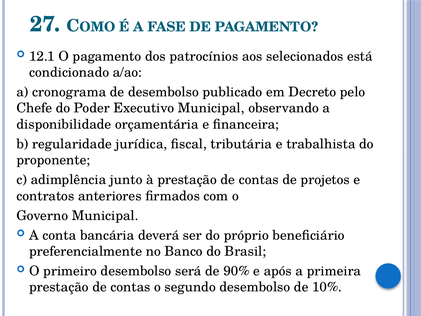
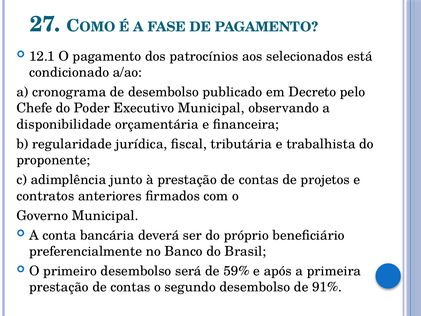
90%: 90% -> 59%
10%: 10% -> 91%
